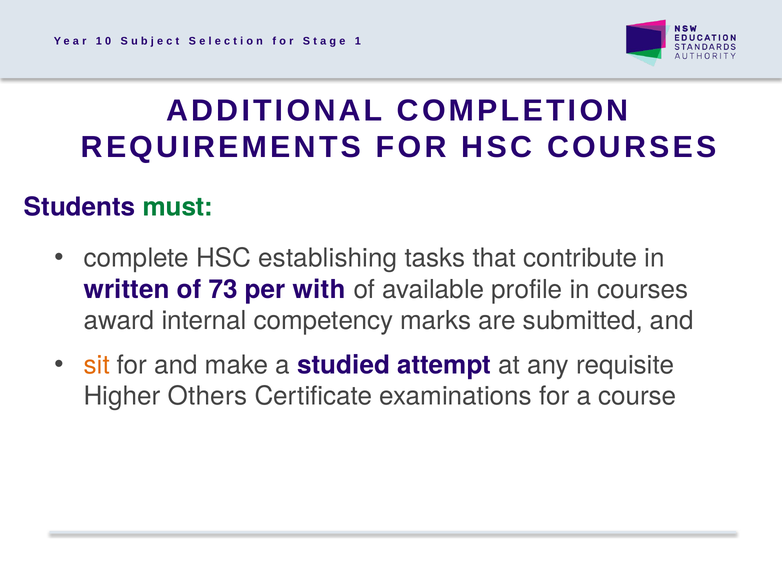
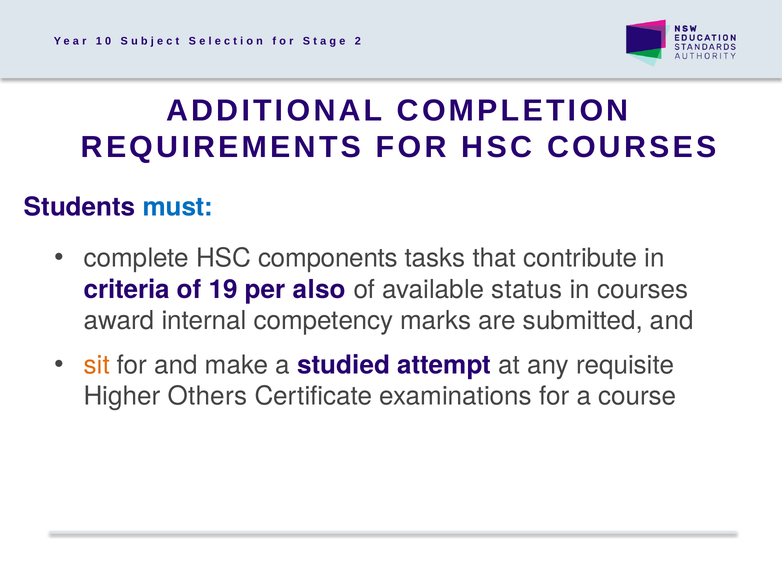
1 at (358, 41): 1 -> 2
must colour: green -> blue
establishing: establishing -> components
written: written -> criteria
73: 73 -> 19
with: with -> also
profile: profile -> status
